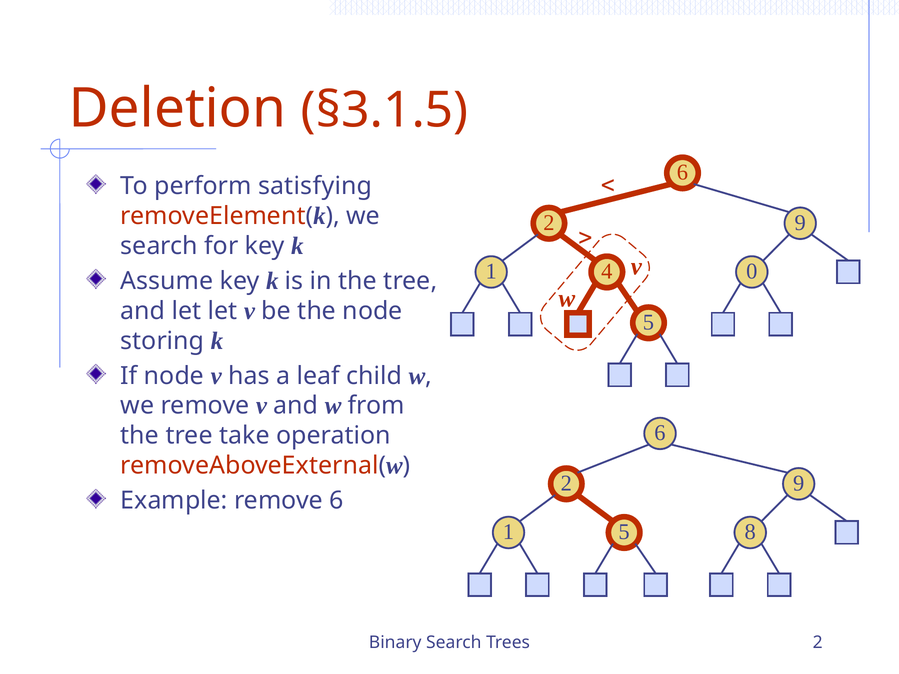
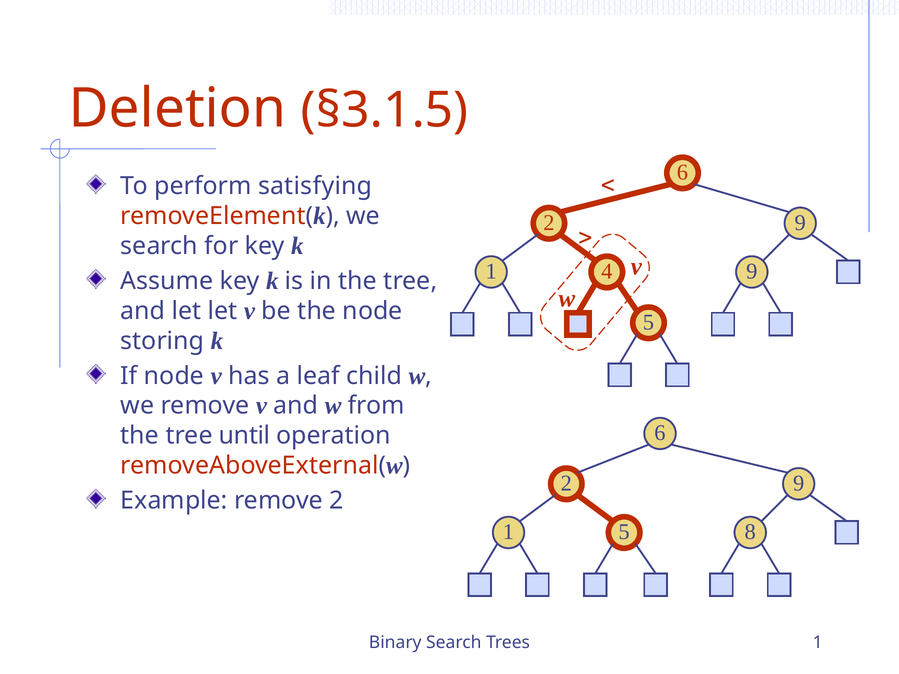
1 0: 0 -> 9
take: take -> until
remove 6: 6 -> 2
Trees 2: 2 -> 1
